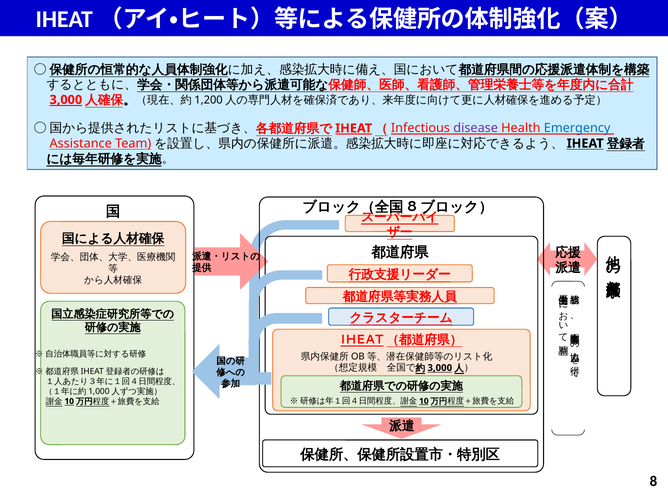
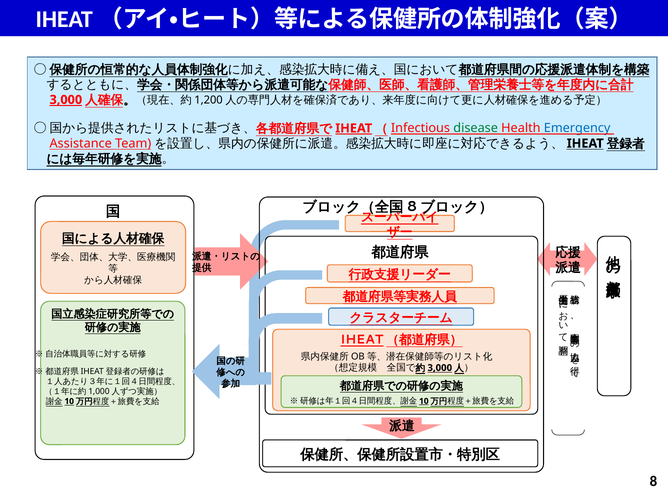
disease colour: purple -> green
